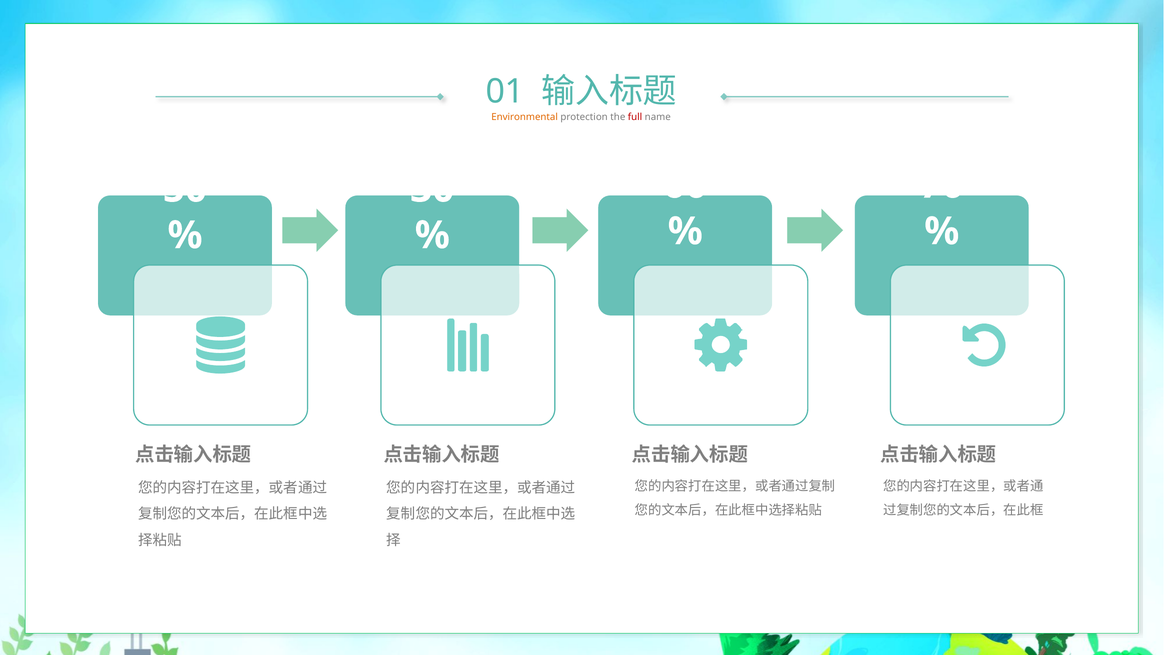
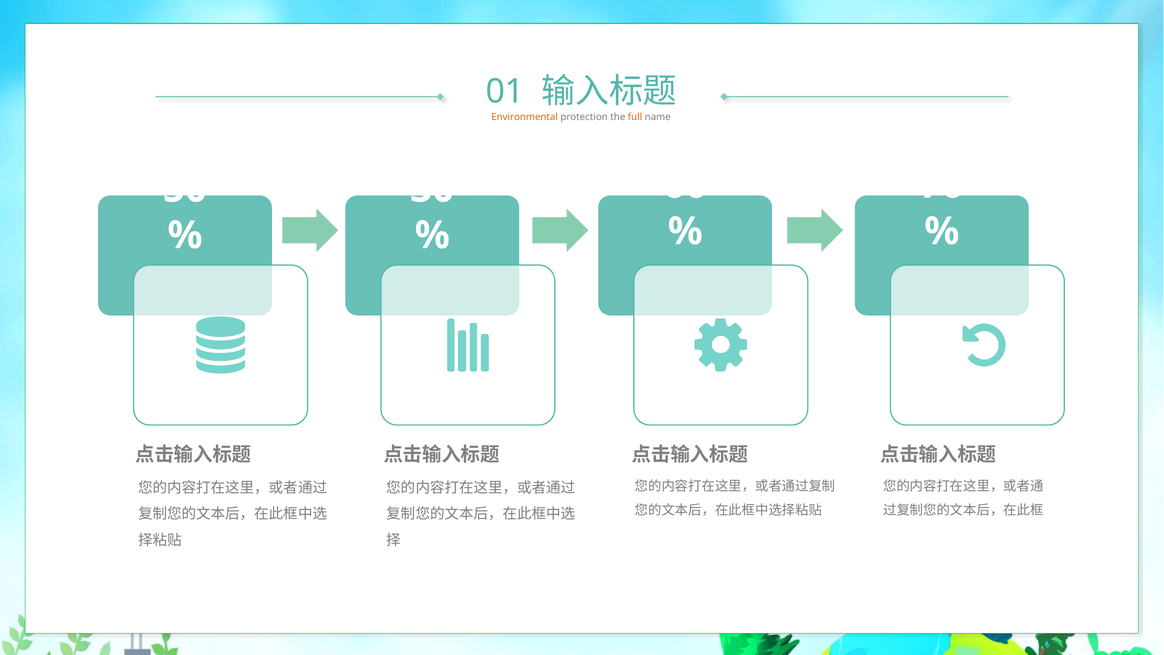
full colour: red -> orange
